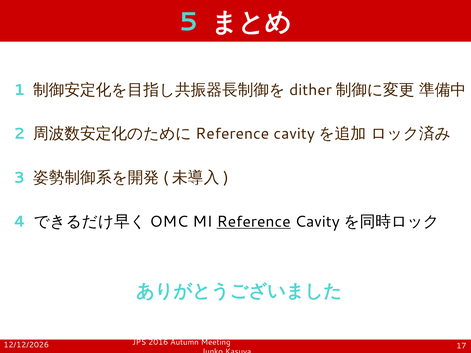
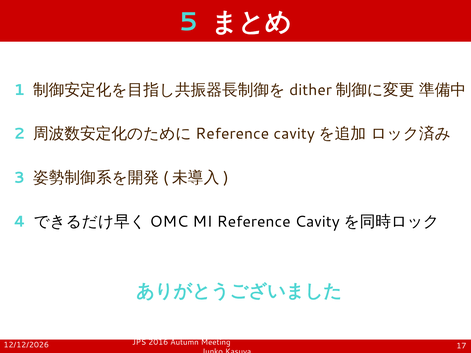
Reference underline: present -> none
